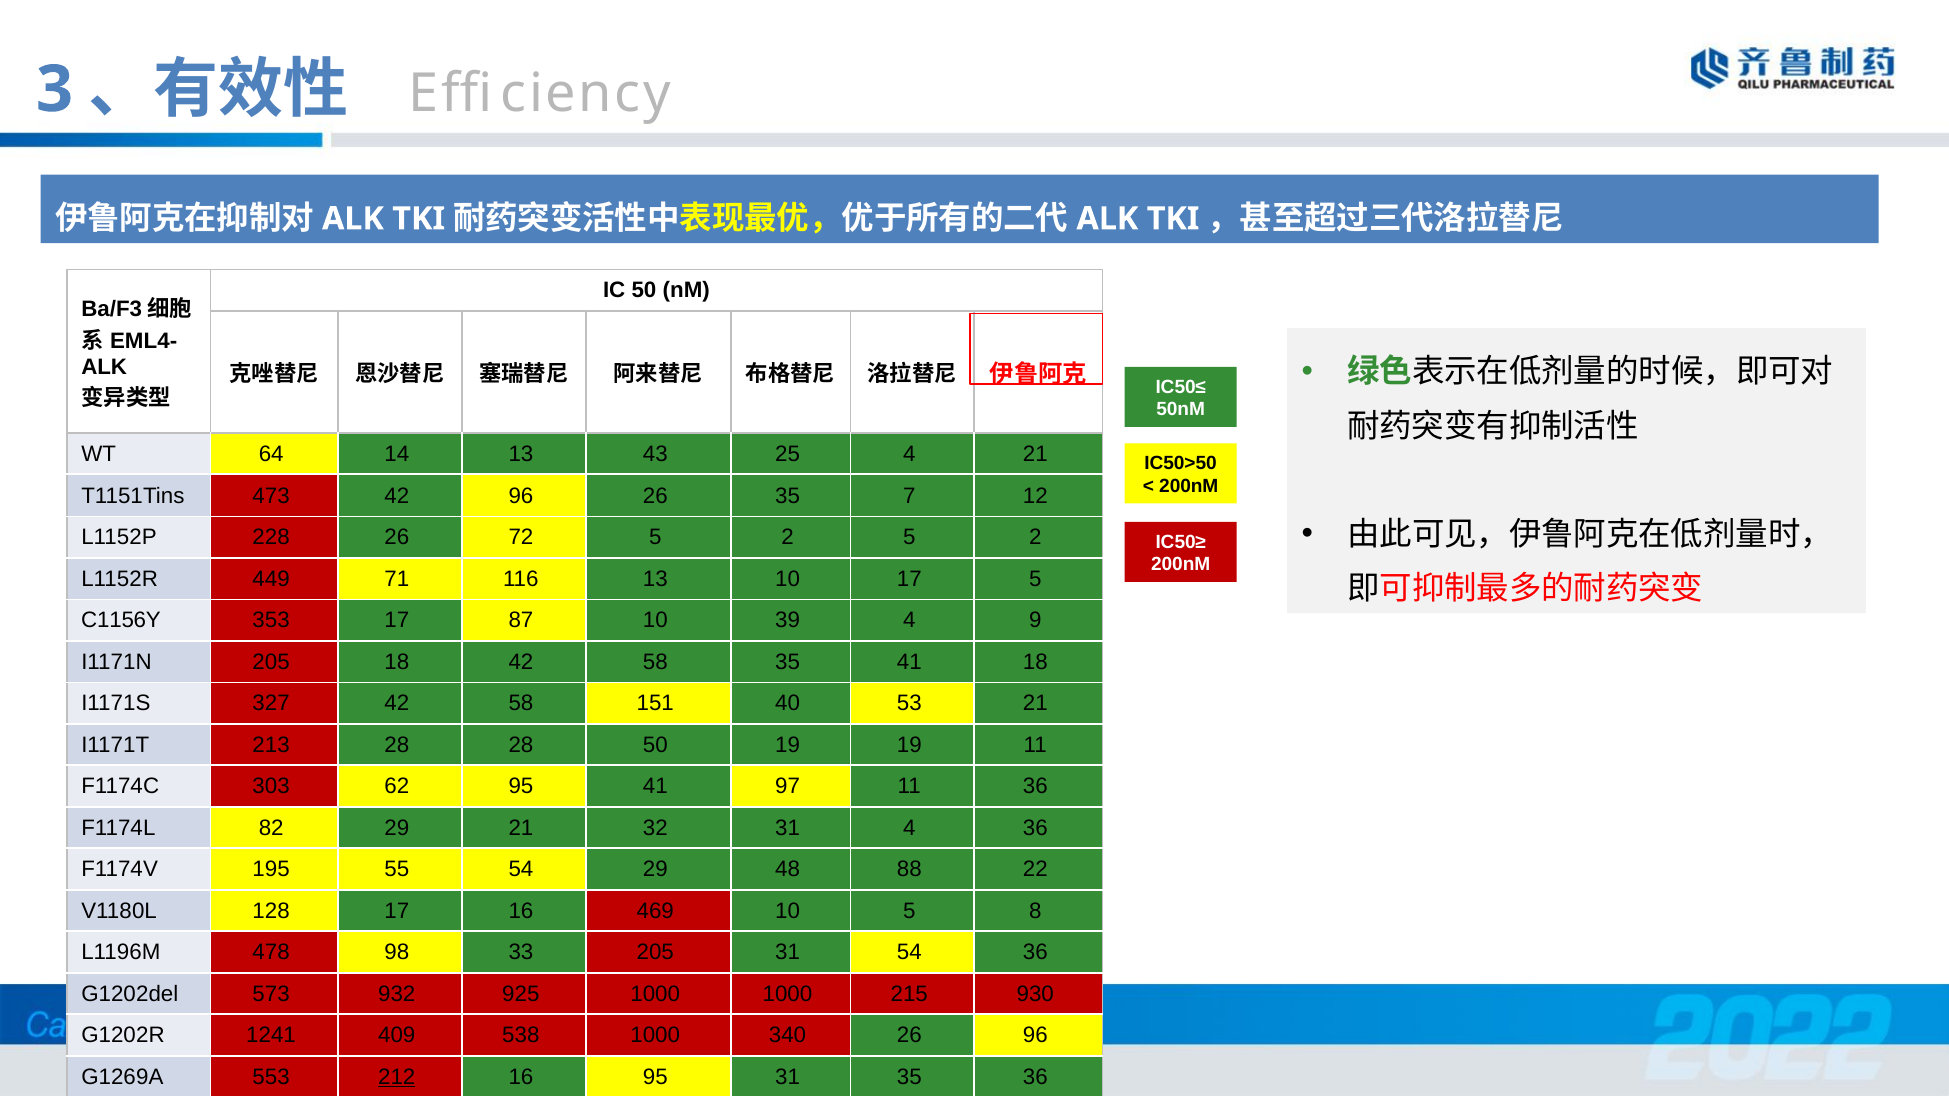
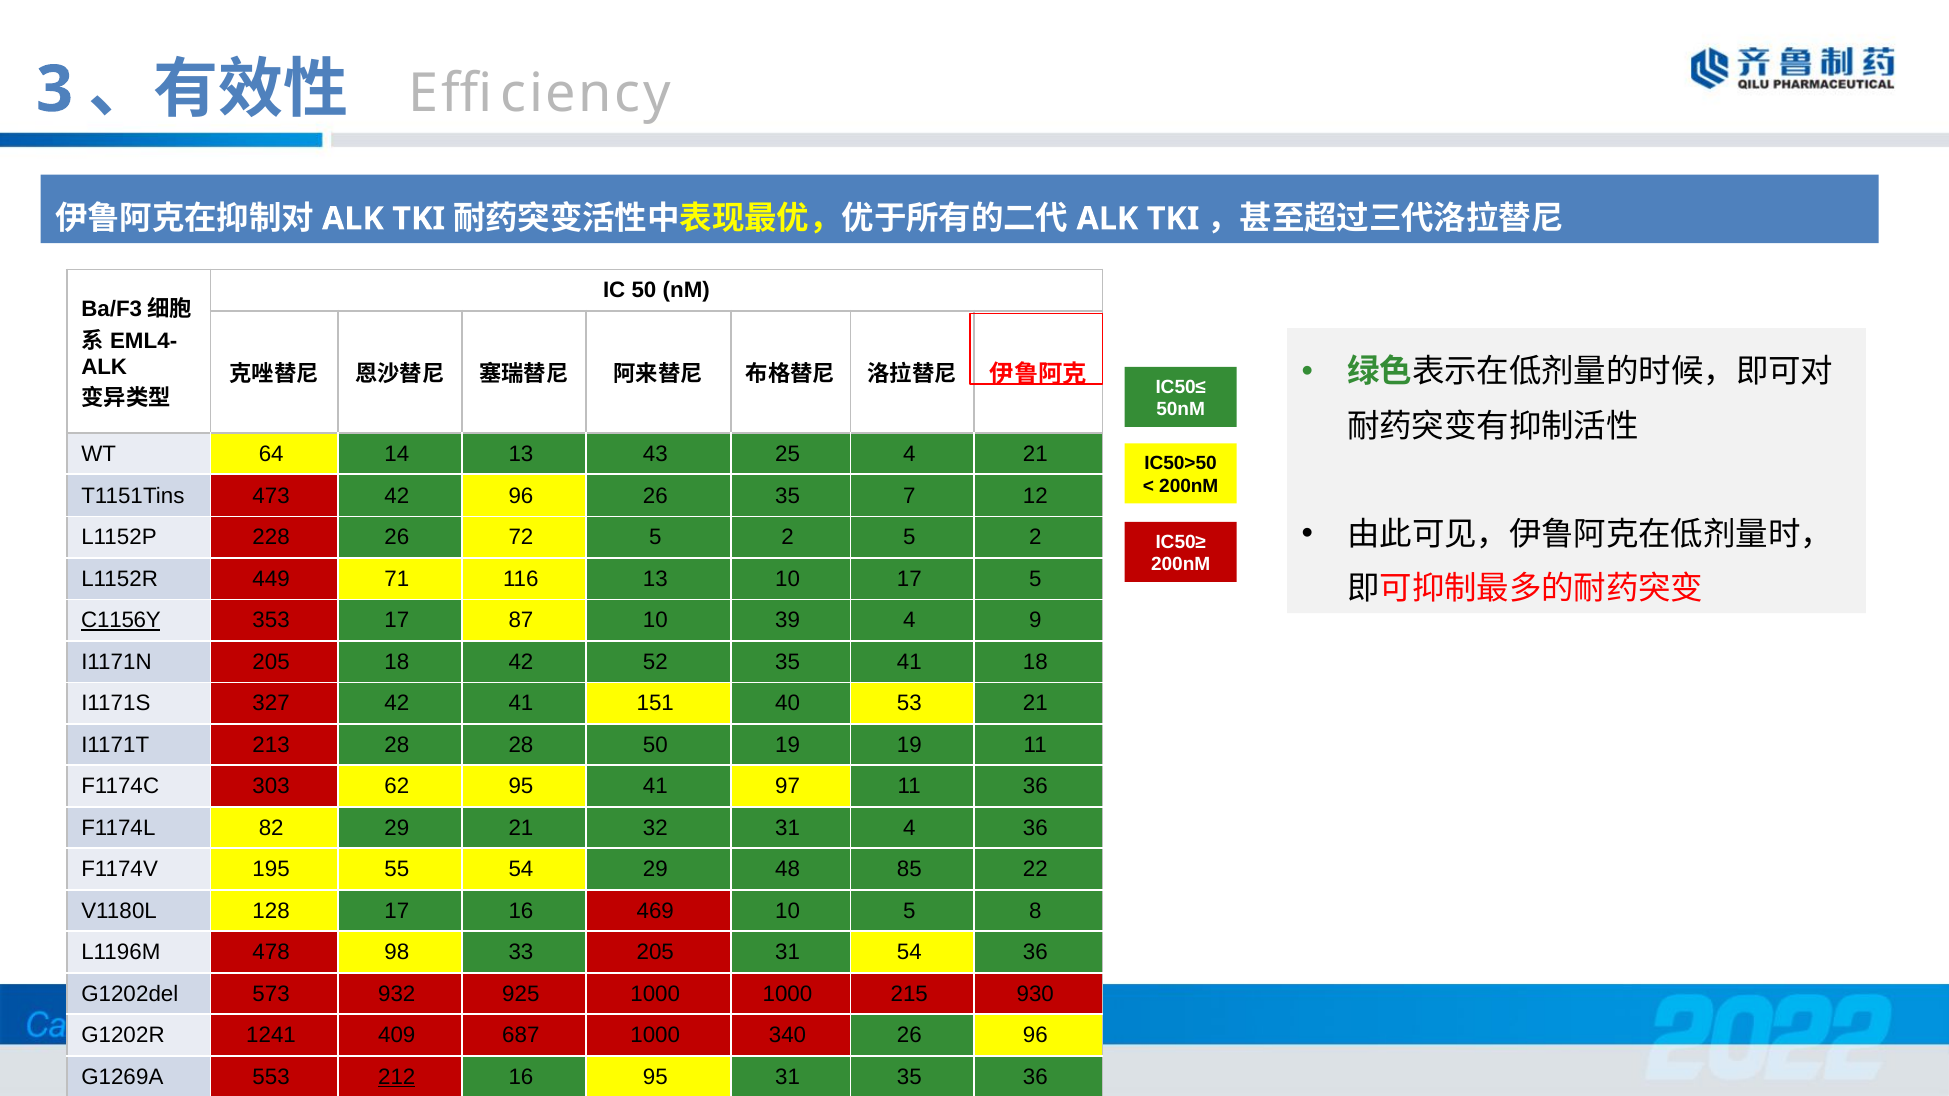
C1156Y underline: none -> present
18 42 58: 58 -> 52
327 42 58: 58 -> 41
88: 88 -> 85
538: 538 -> 687
